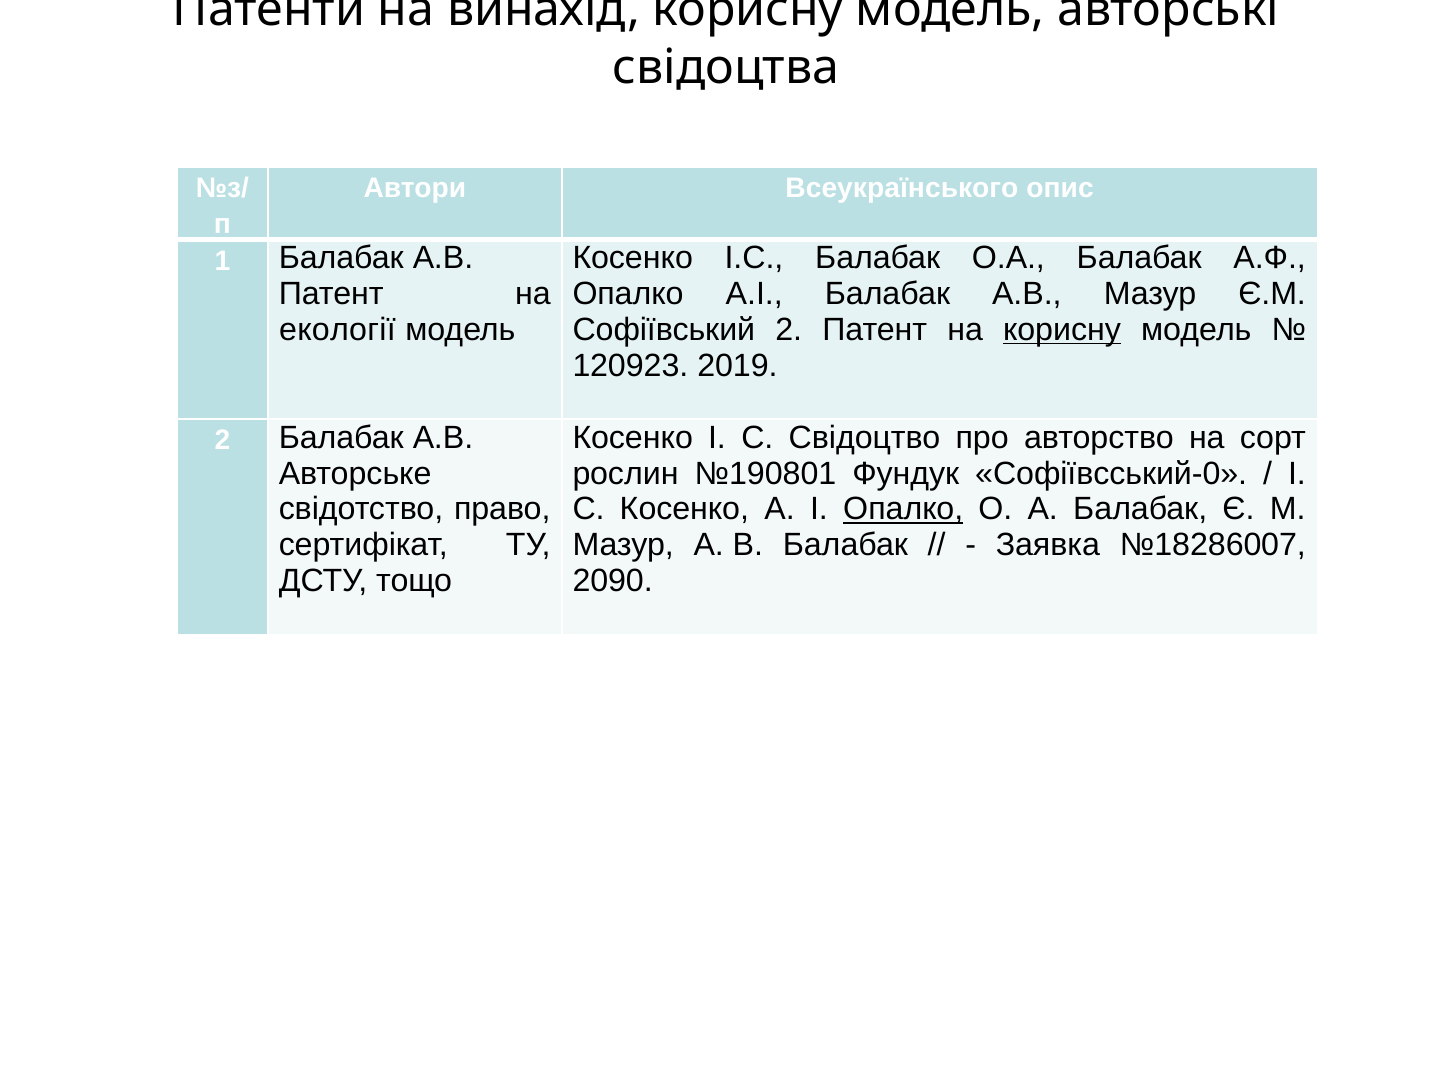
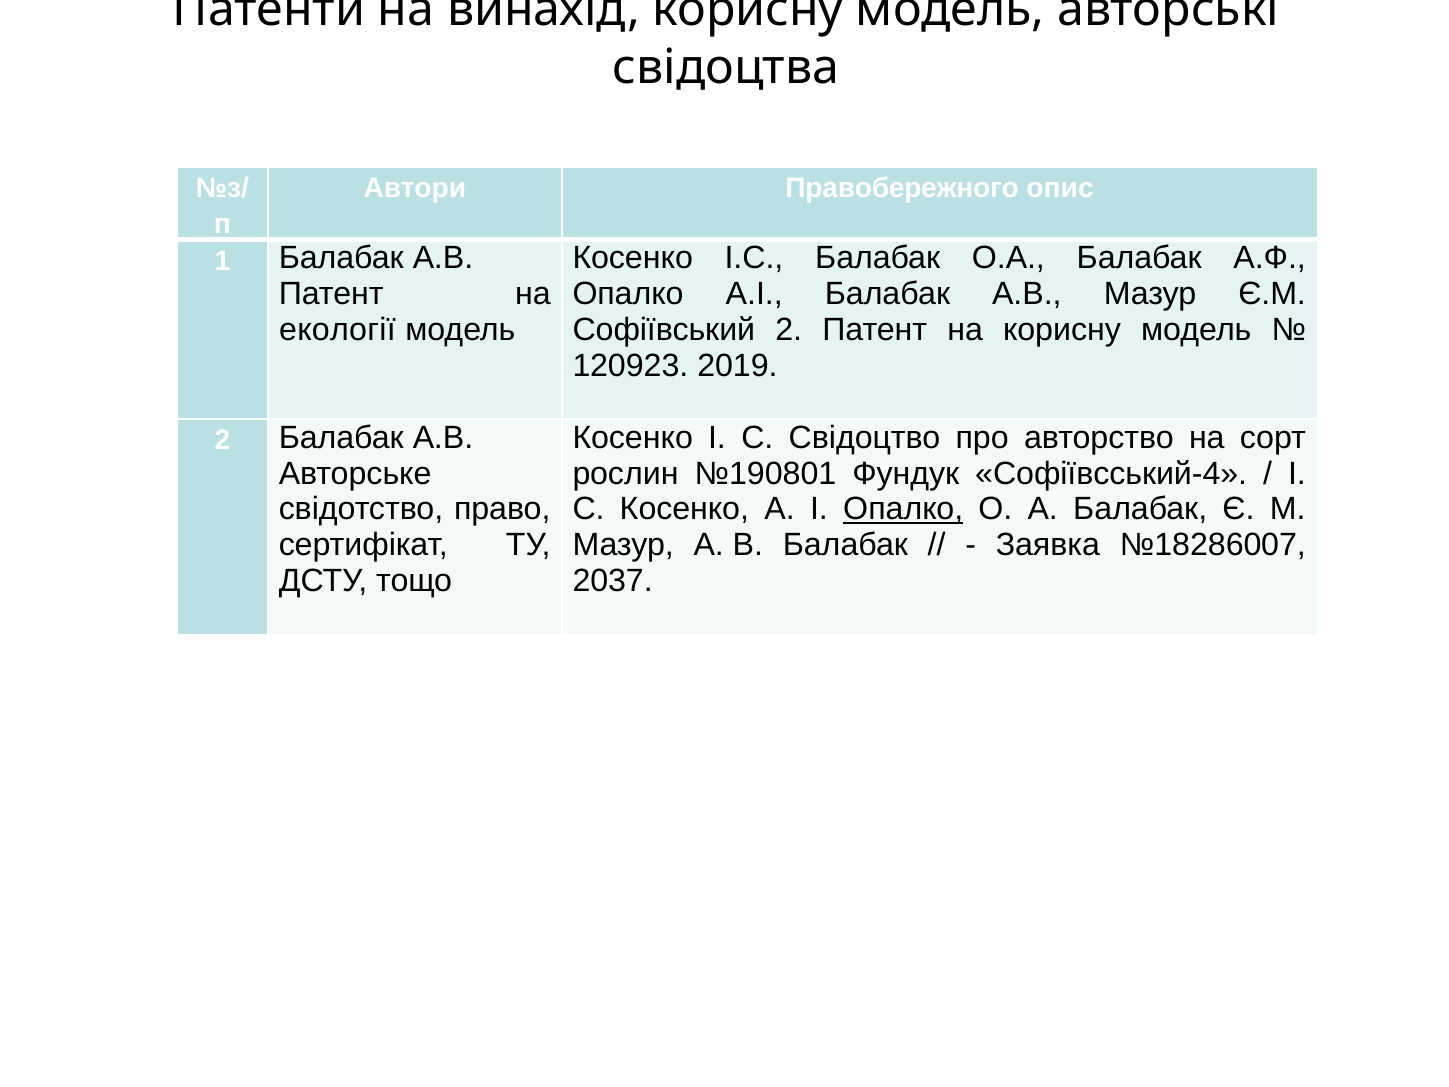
Всеукраїнського: Всеукраїнського -> Правобережного
корисну at (1062, 330) underline: present -> none
Софіївсський-0: Софіївсський-0 -> Софіївсський-4
2090: 2090 -> 2037
